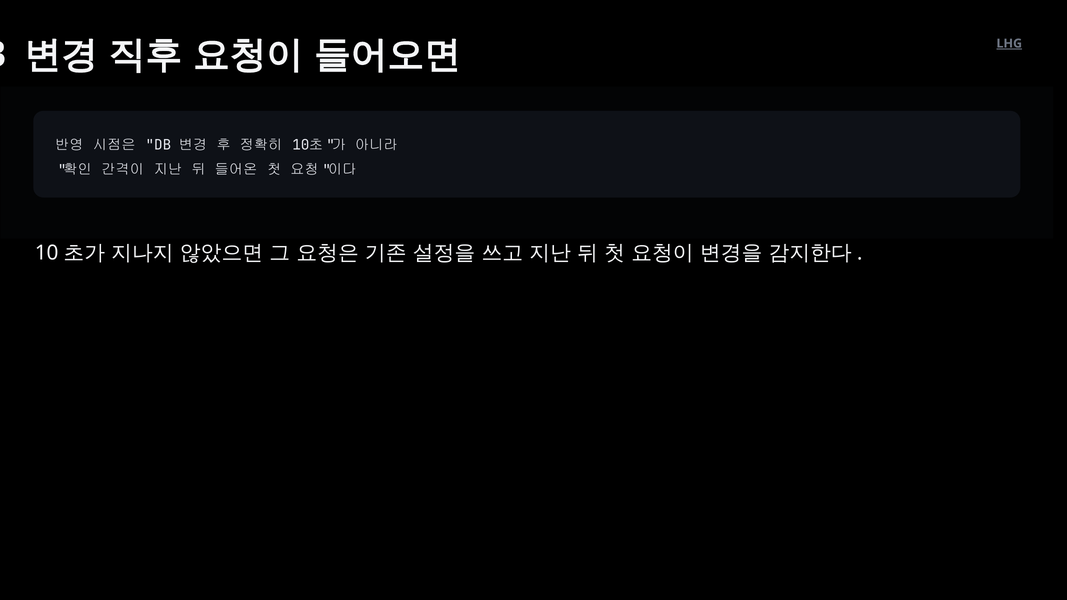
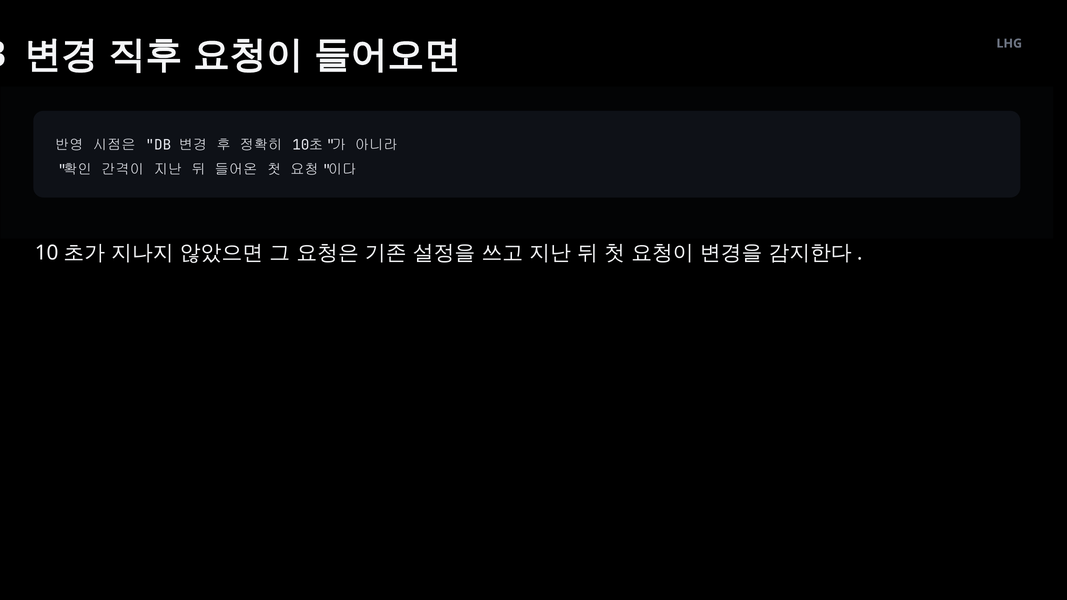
LHG underline: present -> none
